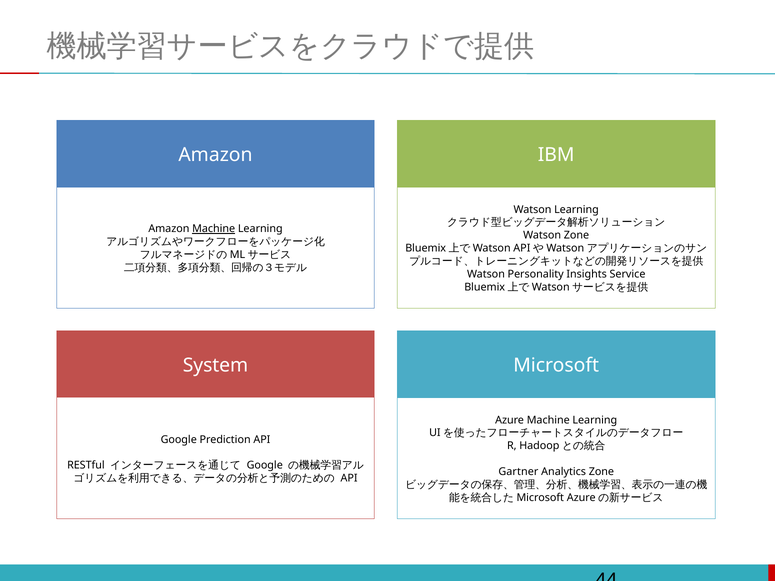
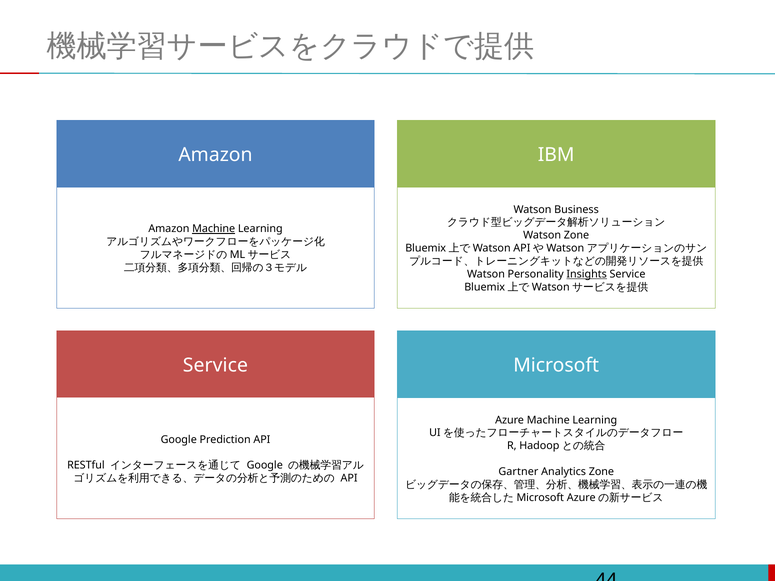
Watson Learning: Learning -> Business
Insights underline: none -> present
System at (216, 366): System -> Service
